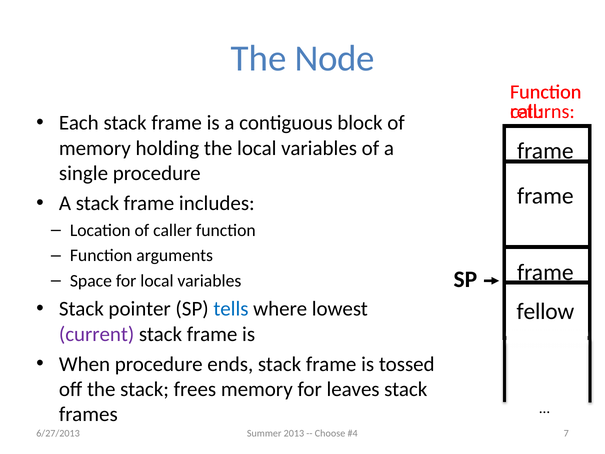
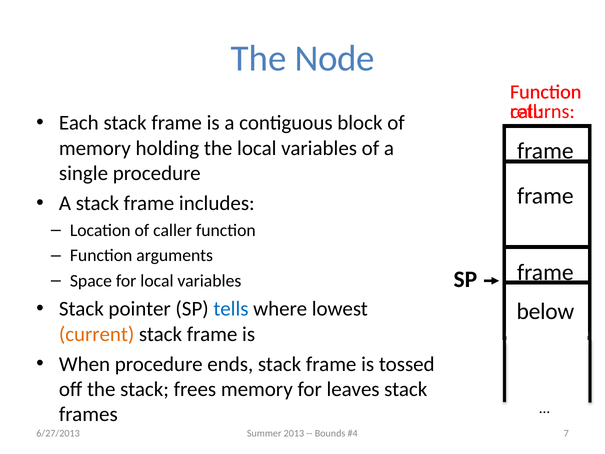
fellow: fellow -> below
current colour: purple -> orange
Choose: Choose -> Bounds
